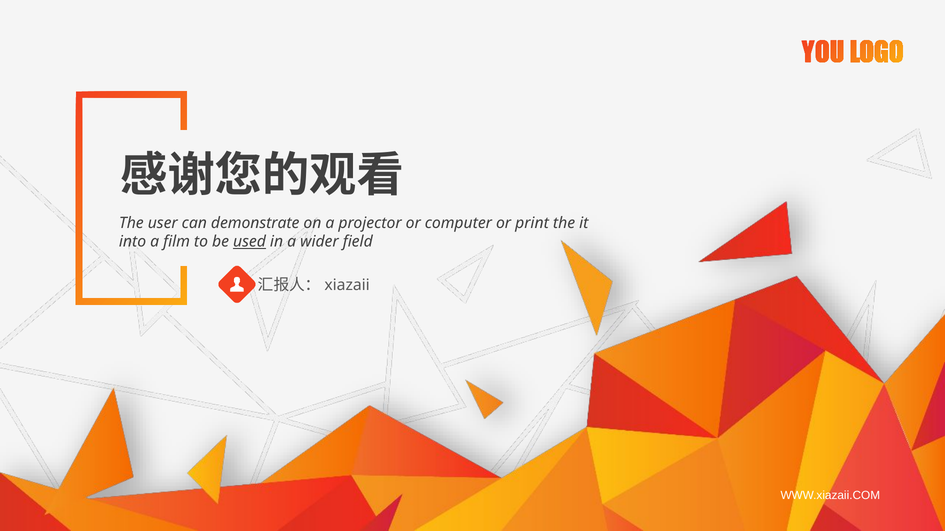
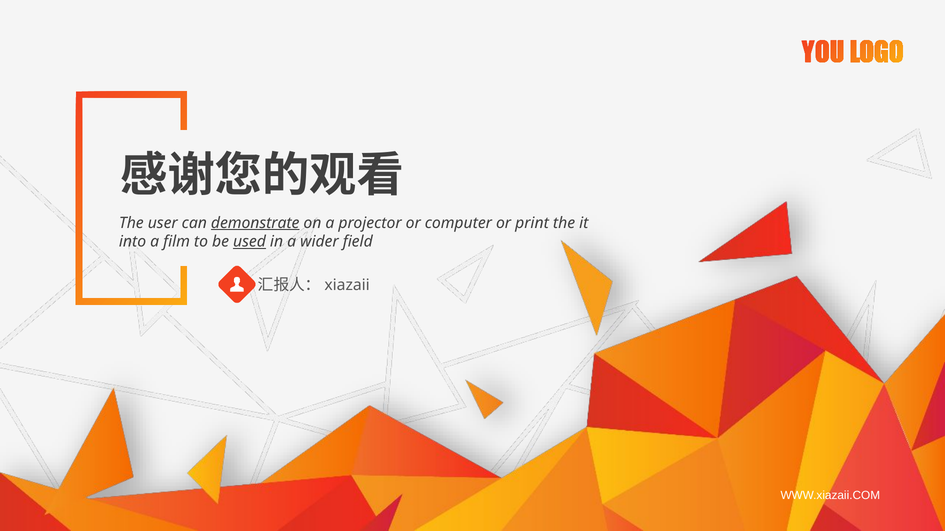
demonstrate underline: none -> present
